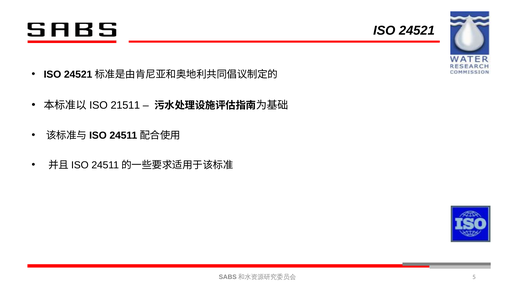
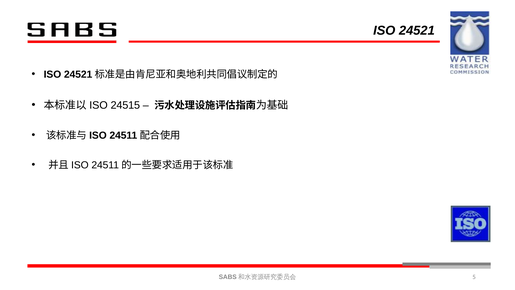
21511: 21511 -> 24515
